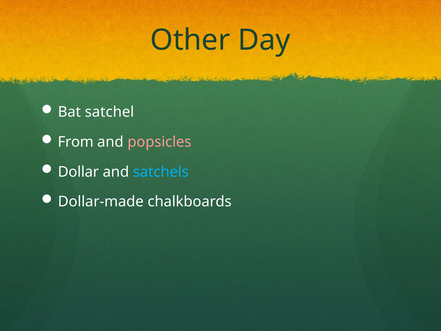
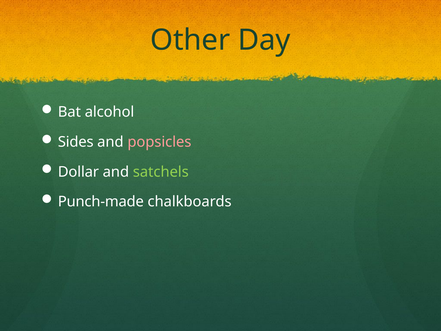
satchel: satchel -> alcohol
From: From -> Sides
satchels colour: light blue -> light green
Dollar-made: Dollar-made -> Punch-made
